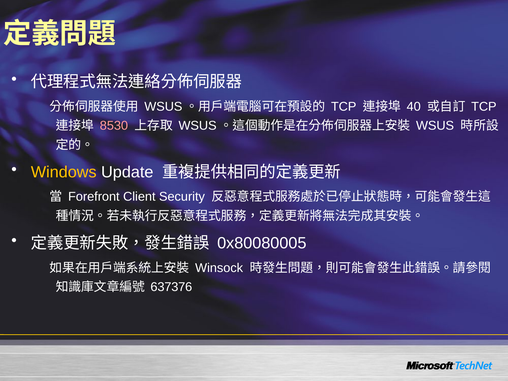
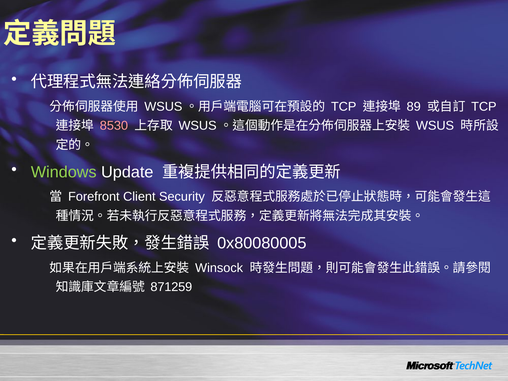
40: 40 -> 89
Windows colour: yellow -> light green
637376: 637376 -> 871259
